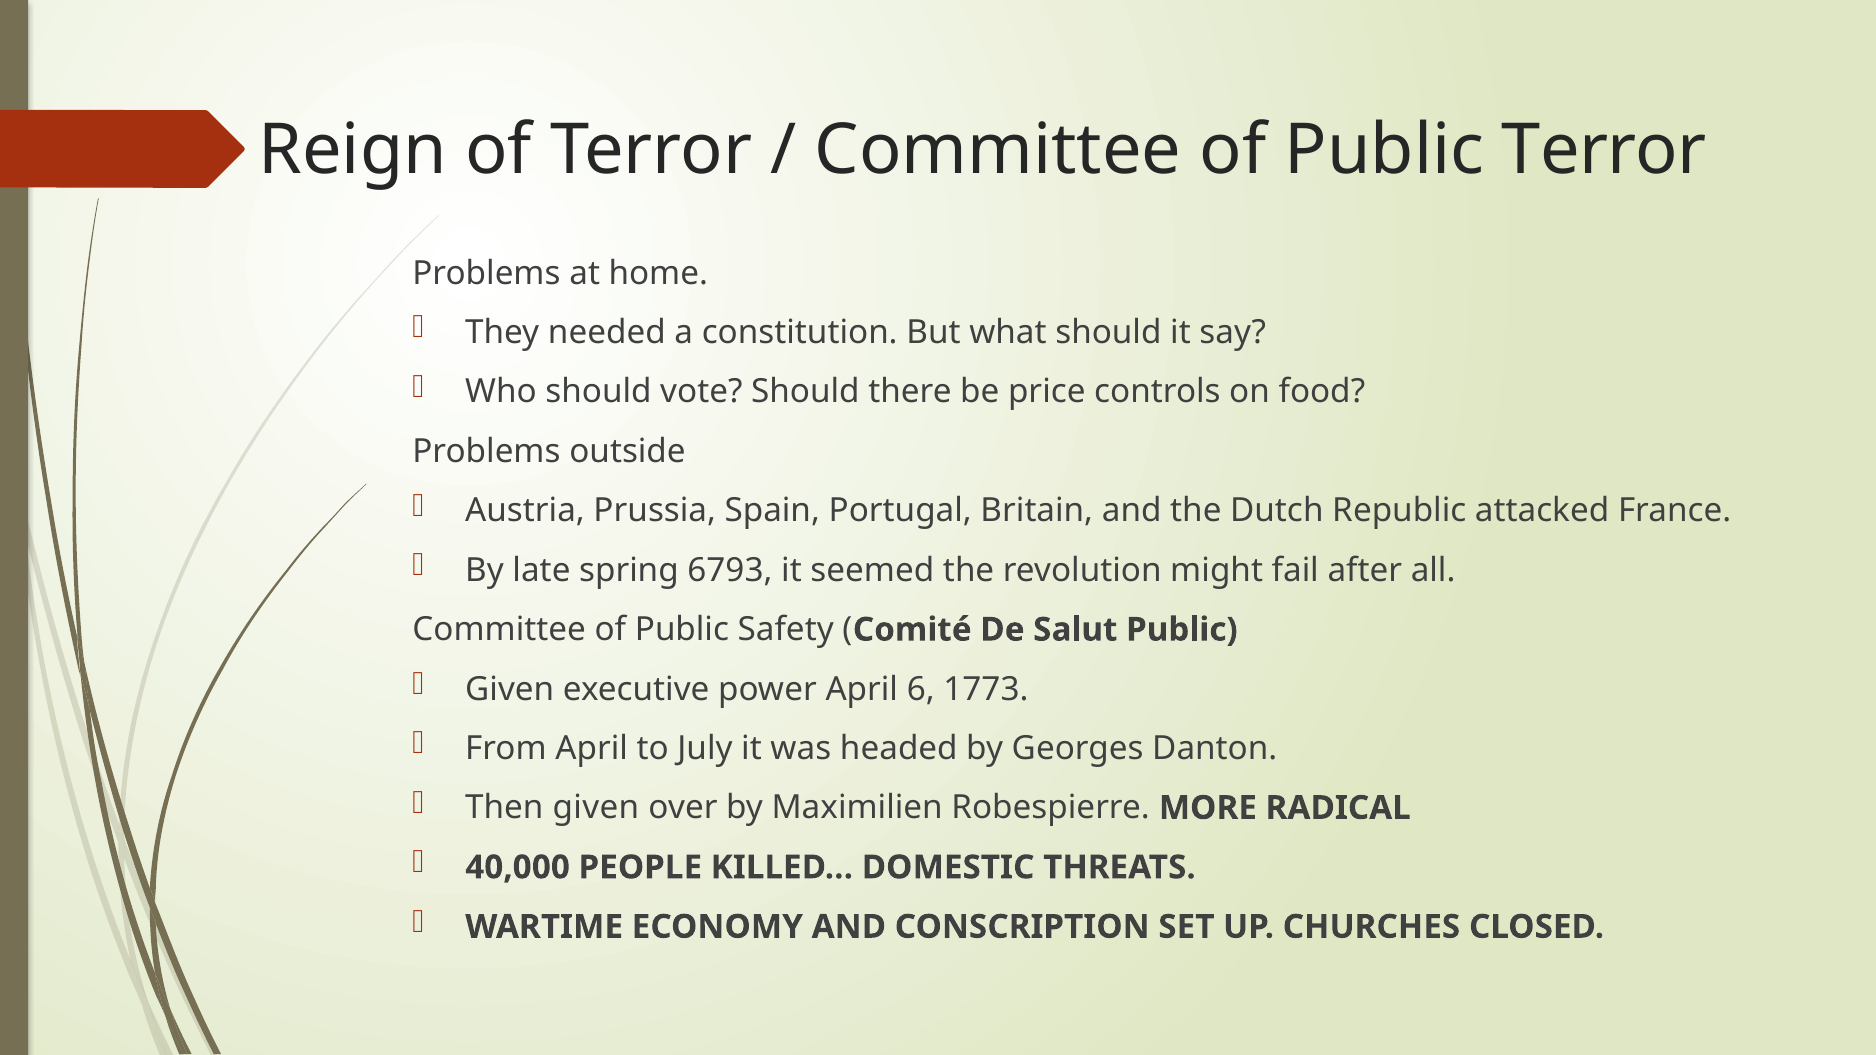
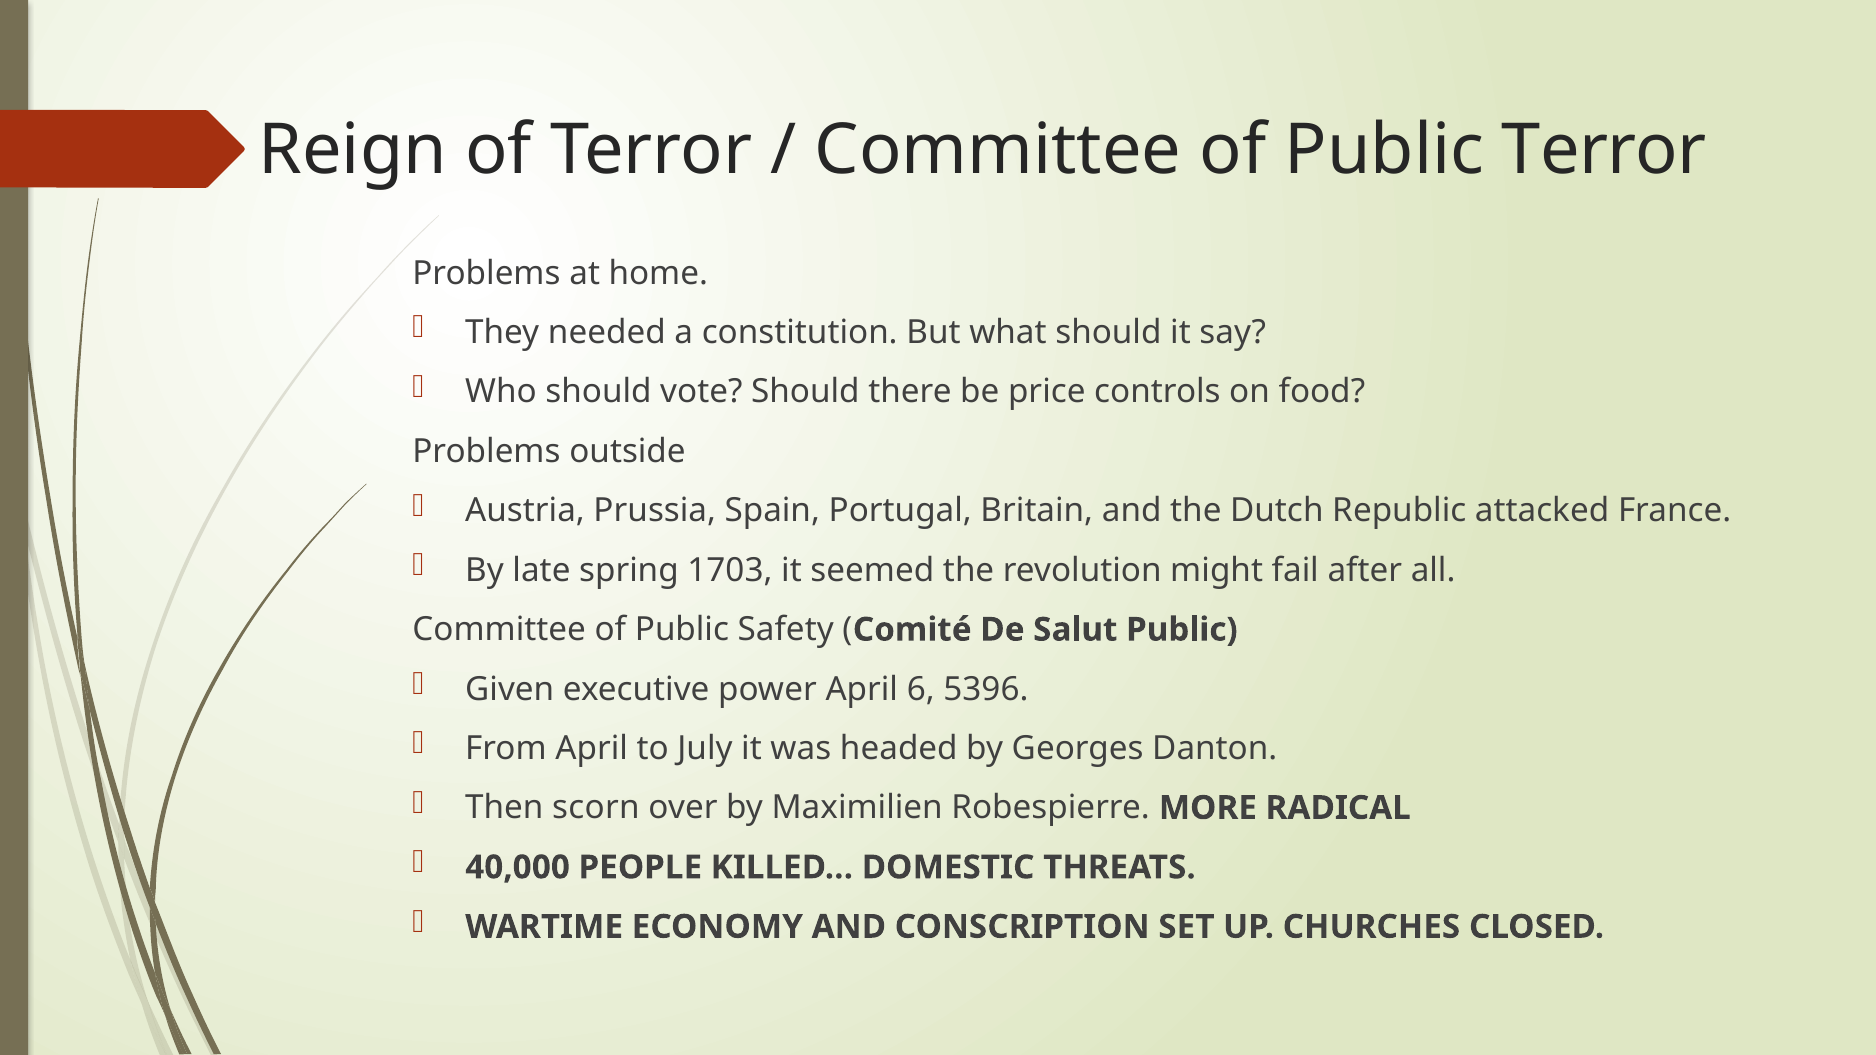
6793: 6793 -> 1703
1773: 1773 -> 5396
Then given: given -> scorn
